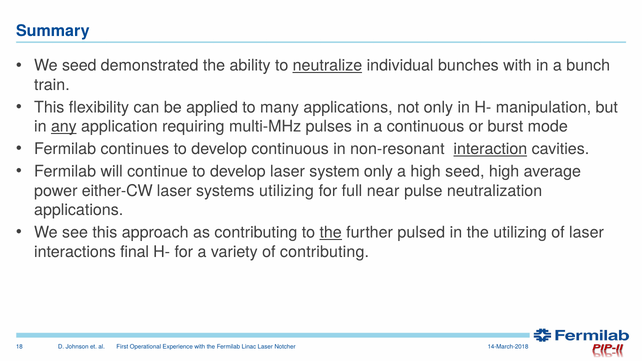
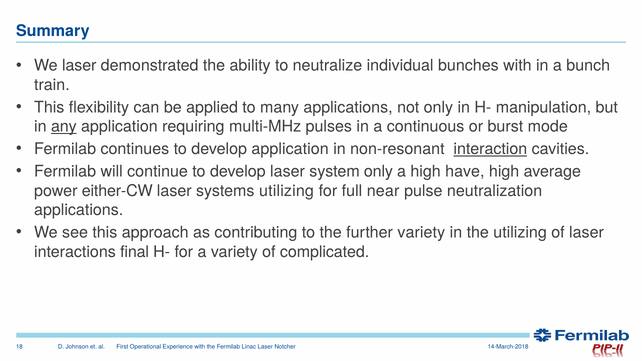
We seed: seed -> laser
neutralize underline: present -> none
develop continuous: continuous -> application
high seed: seed -> have
the at (331, 233) underline: present -> none
further pulsed: pulsed -> variety
of contributing: contributing -> complicated
